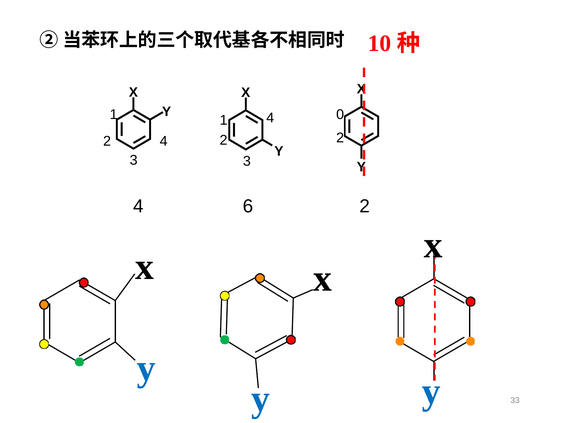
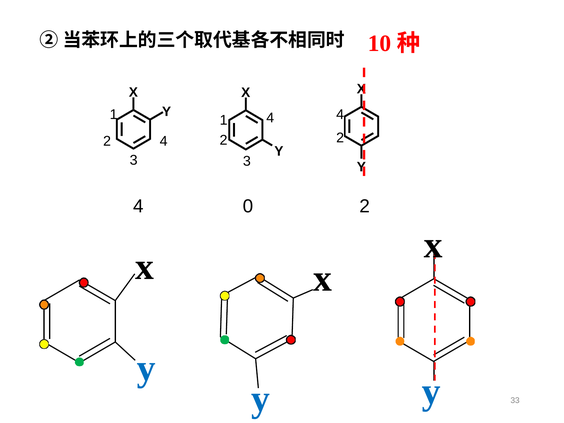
0 at (340, 115): 0 -> 4
6: 6 -> 0
